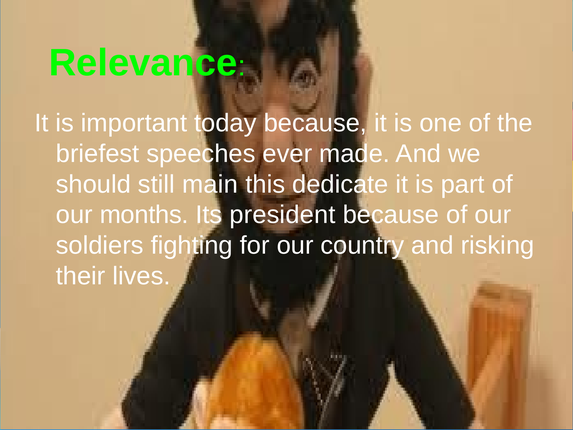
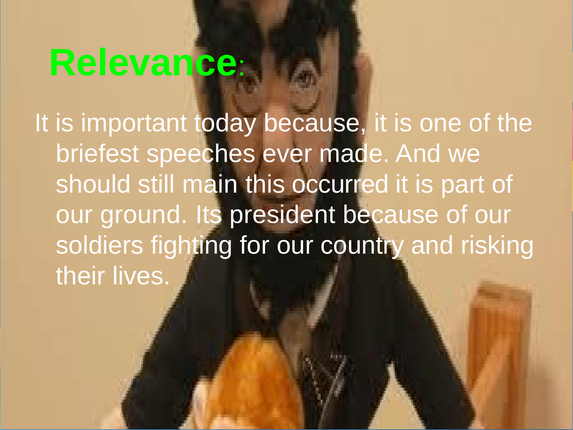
dedicate: dedicate -> occurred
months: months -> ground
